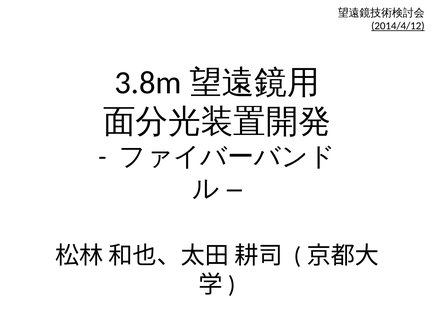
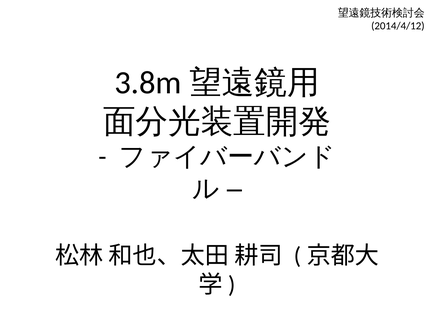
2014/4/12 underline: present -> none
